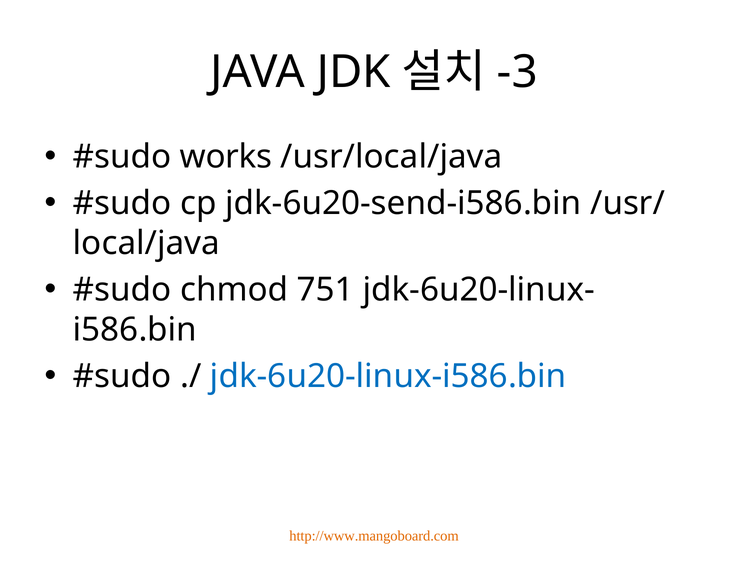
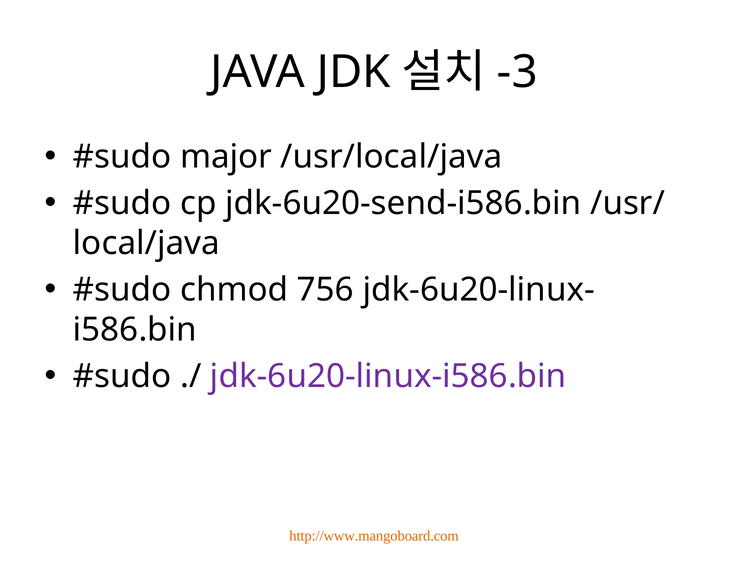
works: works -> major
751: 751 -> 756
jdk-6u20-linux-i586.bin colour: blue -> purple
